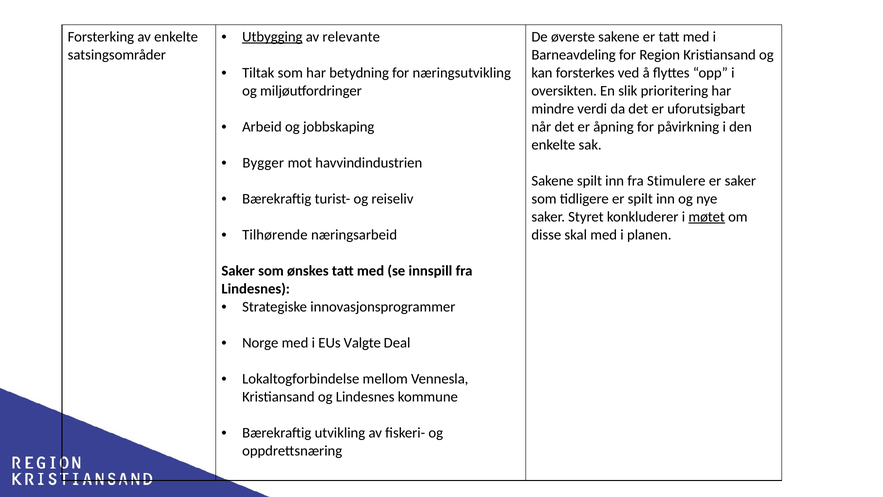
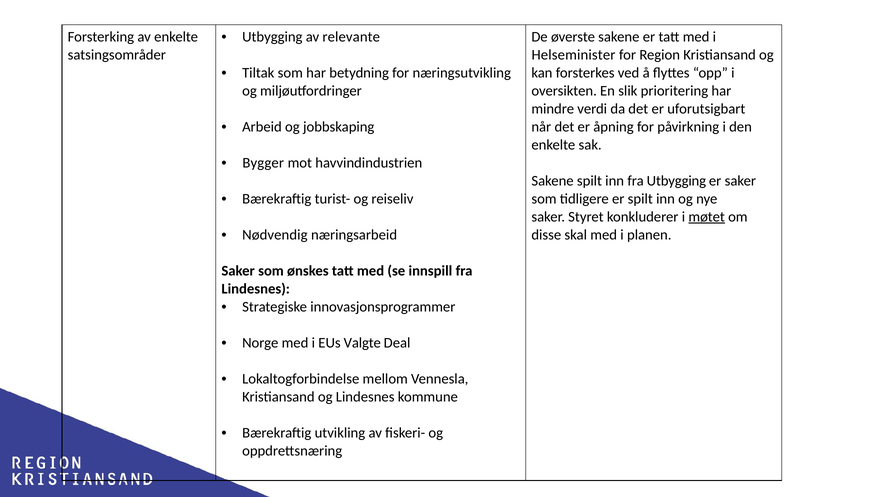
Utbygging at (272, 37) underline: present -> none
Barneavdeling: Barneavdeling -> Helseminister
fra Stimulere: Stimulere -> Utbygging
Tilhørende: Tilhørende -> Nødvendig
